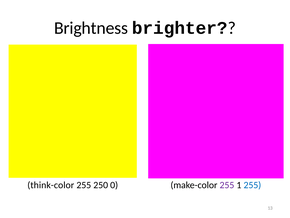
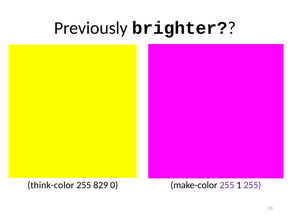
Brightness: Brightness -> Previously
250: 250 -> 829
255 at (252, 185) colour: blue -> purple
